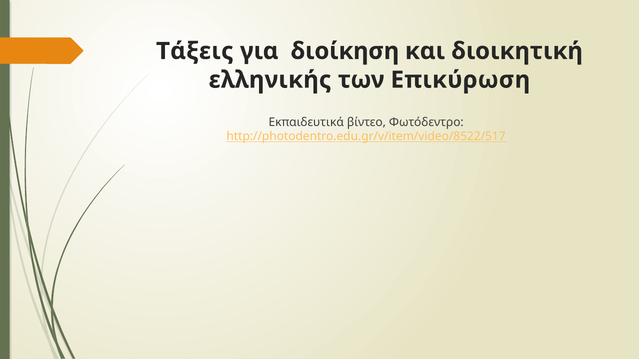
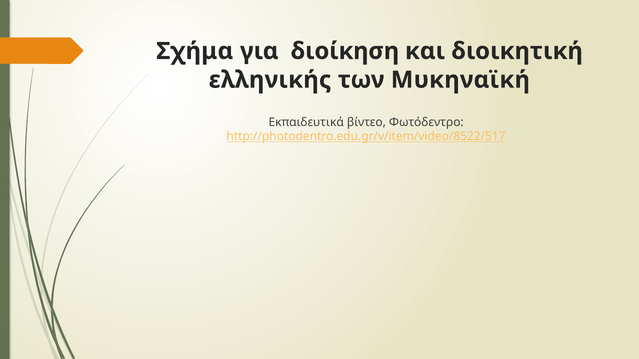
Τάξεις: Τάξεις -> Σχήμα
Επικύρωση: Επικύρωση -> Μυκηναϊκή
